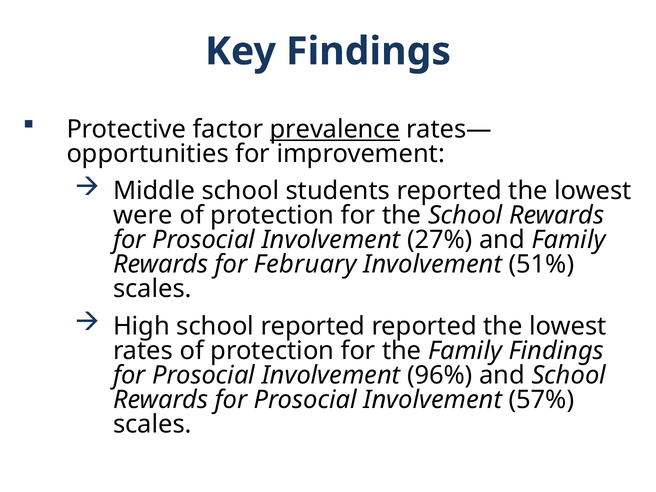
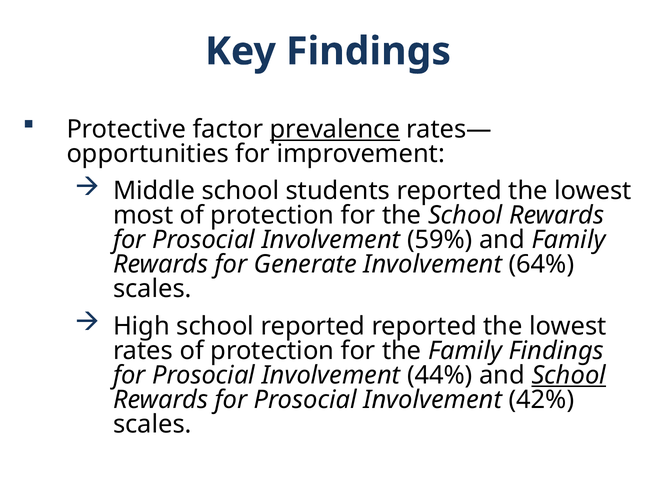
were: were -> most
27%: 27% -> 59%
February: February -> Generate
51%: 51% -> 64%
96%: 96% -> 44%
School at (569, 375) underline: none -> present
57%: 57% -> 42%
